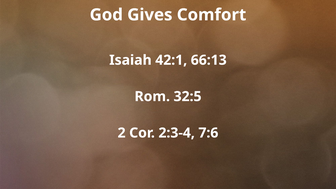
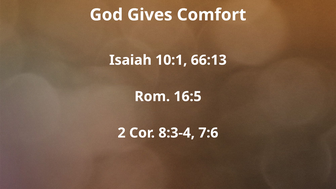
42:1: 42:1 -> 10:1
32:5: 32:5 -> 16:5
2:3-4: 2:3-4 -> 8:3-4
